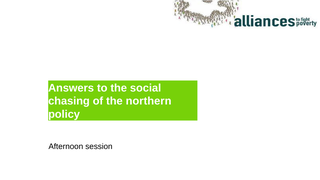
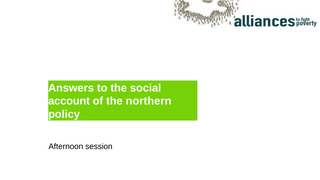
chasing: chasing -> account
